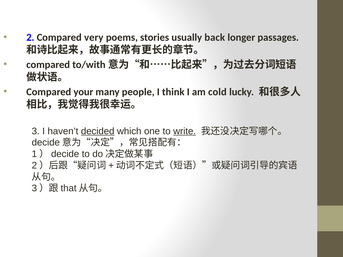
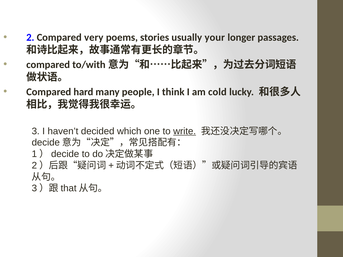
back: back -> your
your: your -> hard
decided underline: present -> none
